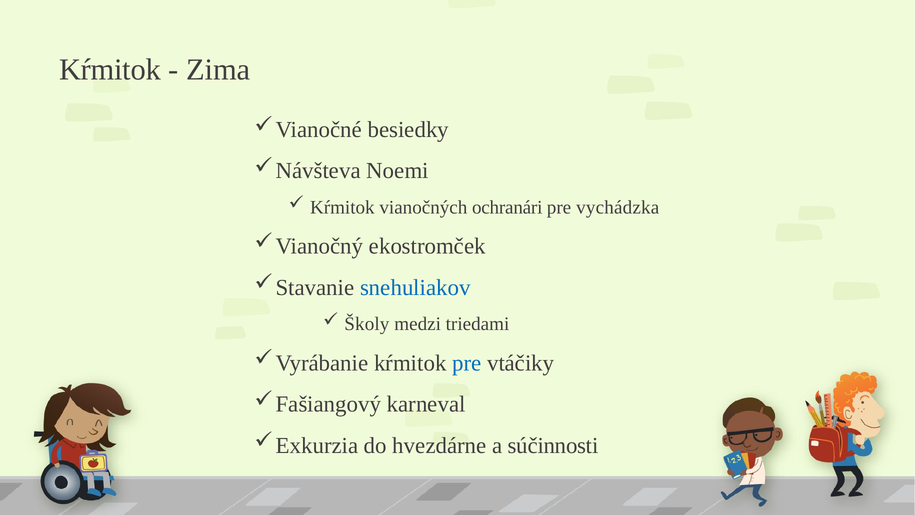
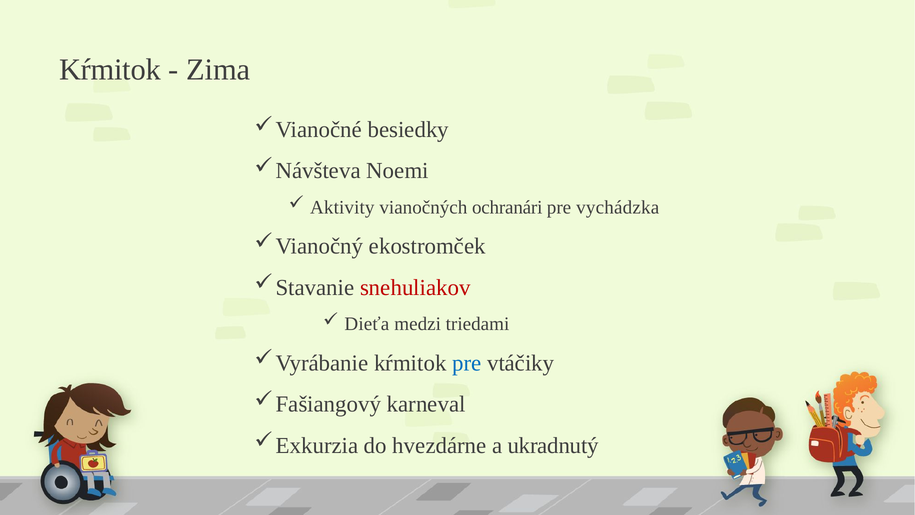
Kŕmitok at (342, 207): Kŕmitok -> Aktivity
snehuliakov colour: blue -> red
Školy: Školy -> Dieťa
súčinnosti: súčinnosti -> ukradnutý
